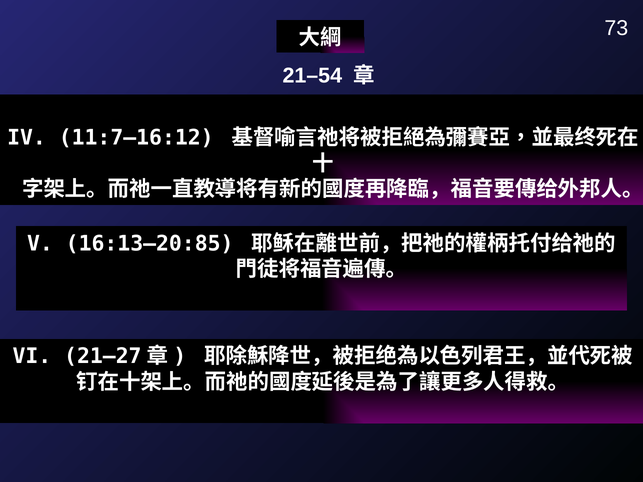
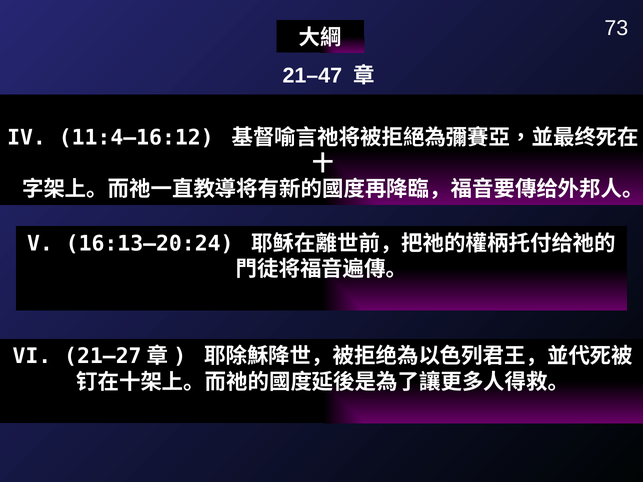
21–54: 21–54 -> 21–47
11:7–16:12: 11:7–16:12 -> 11:4–16:12
16:13–20:85: 16:13–20:85 -> 16:13–20:24
